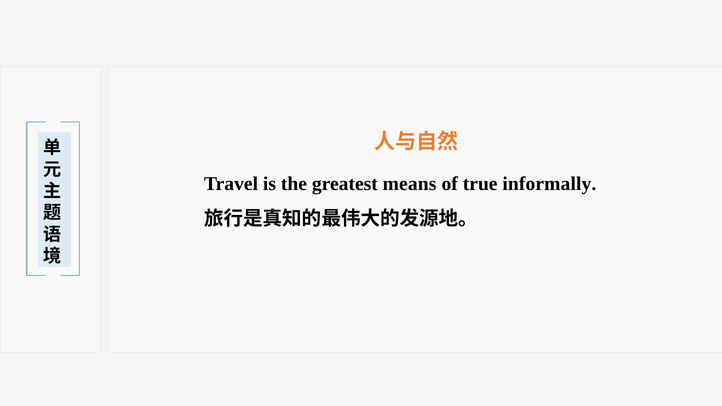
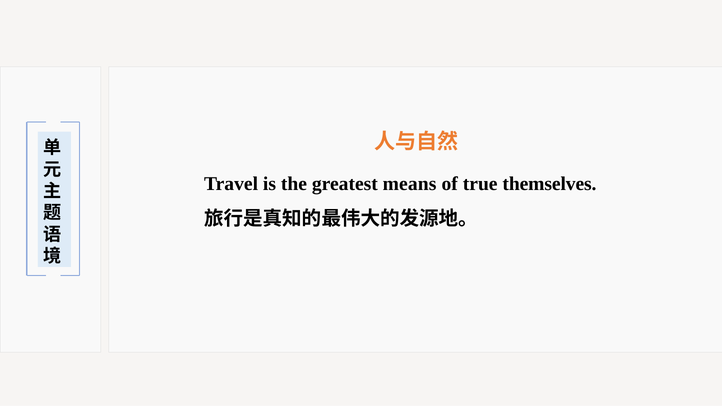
informally: informally -> themselves
